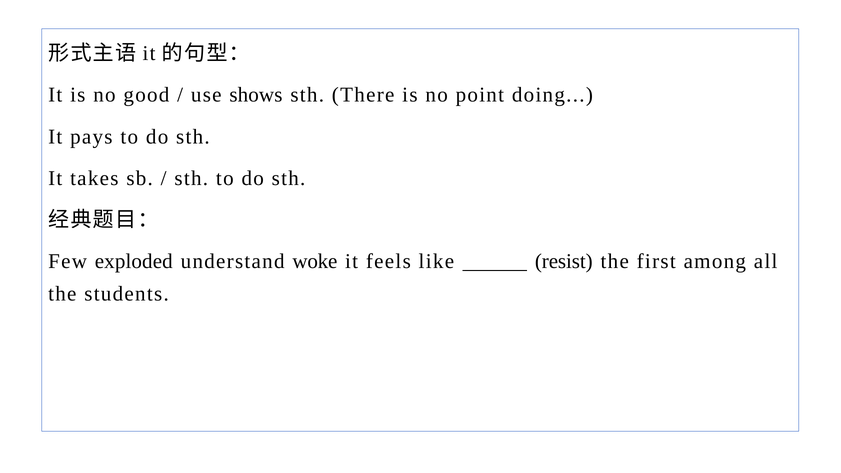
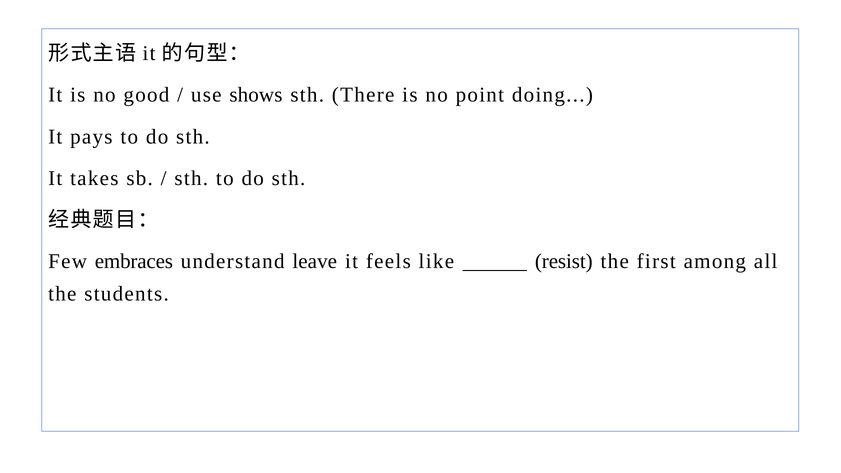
exploded: exploded -> embraces
woke: woke -> leave
